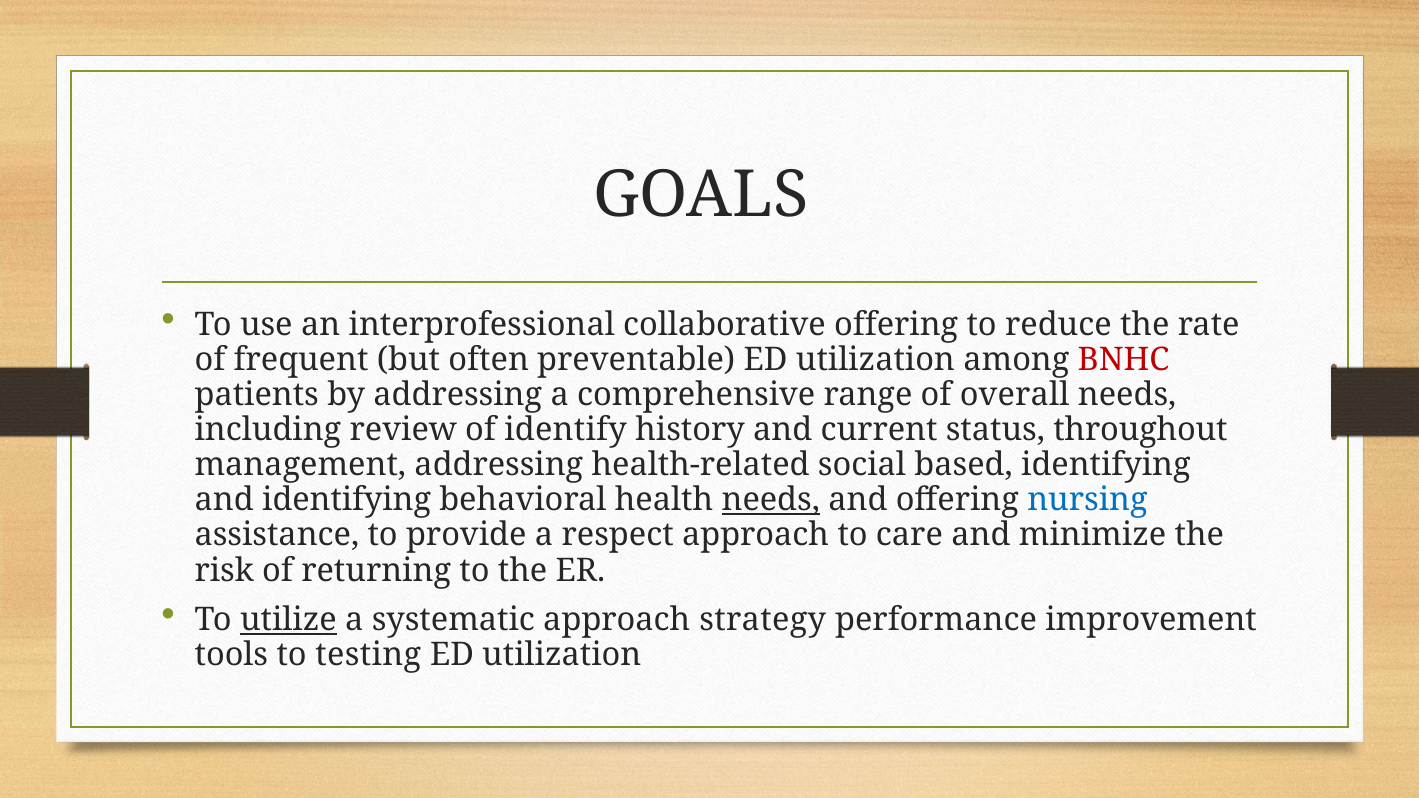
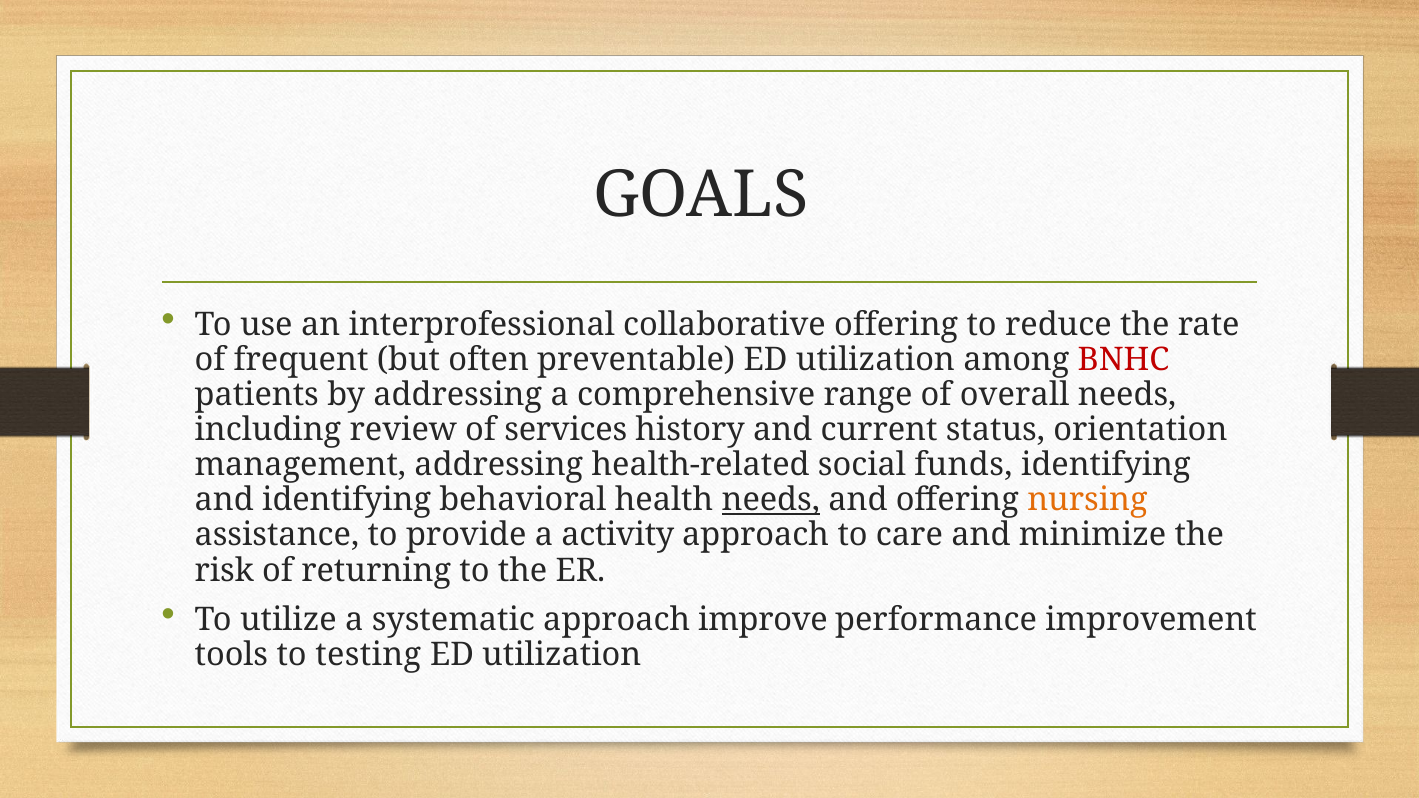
identify: identify -> services
throughout: throughout -> orientation
based: based -> funds
nursing colour: blue -> orange
respect: respect -> activity
utilize underline: present -> none
strategy: strategy -> improve
